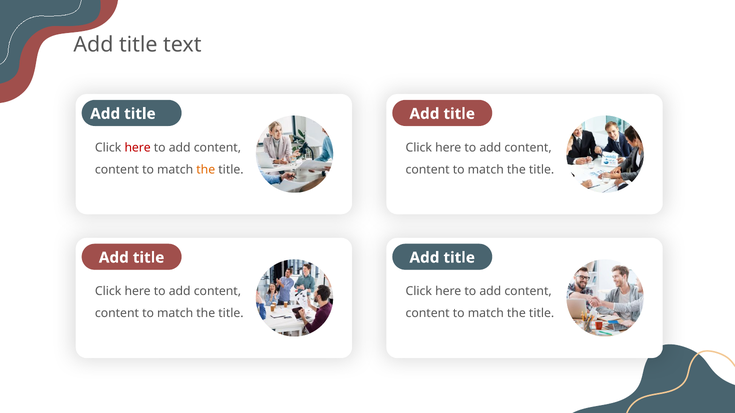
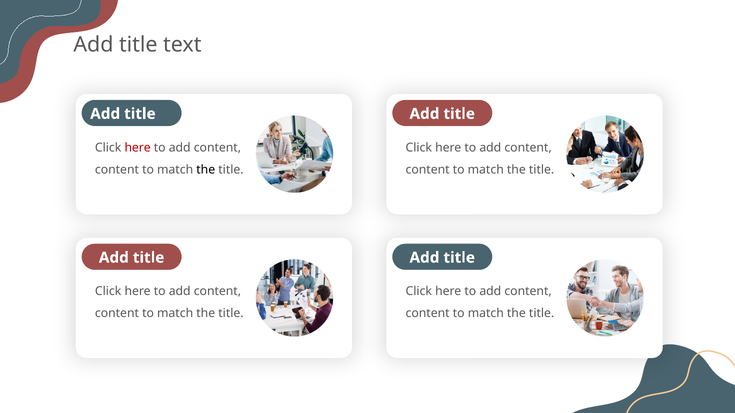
the at (206, 170) colour: orange -> black
